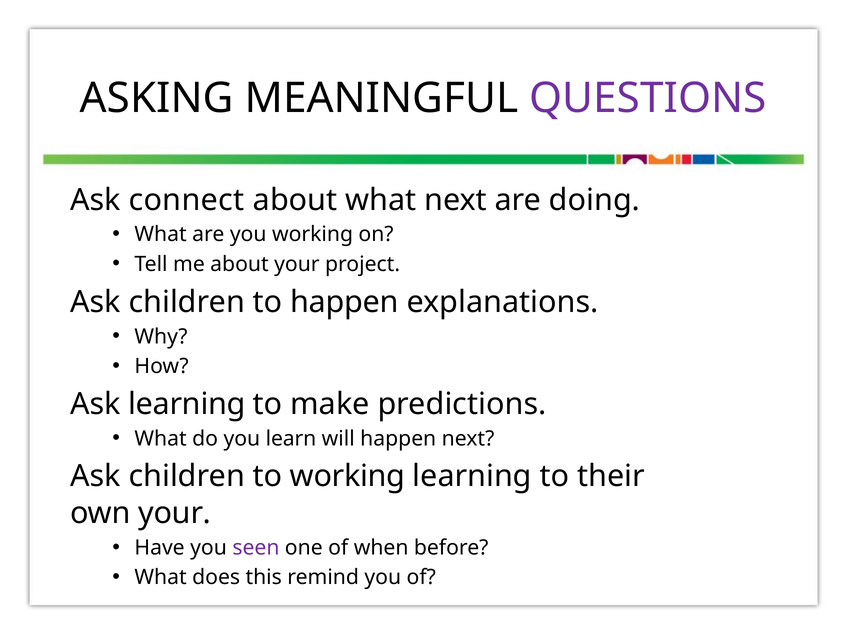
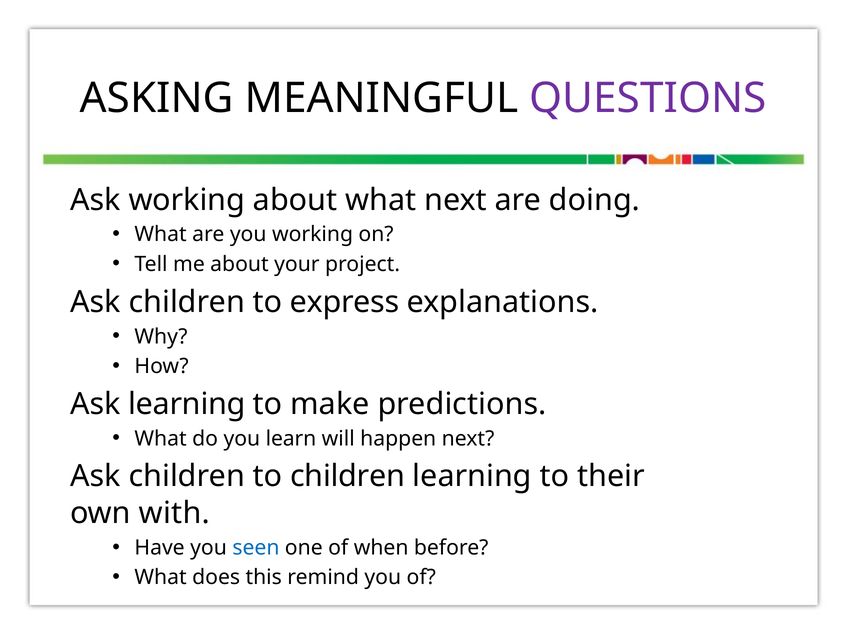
Ask connect: connect -> working
to happen: happen -> express
to working: working -> children
own your: your -> with
seen colour: purple -> blue
